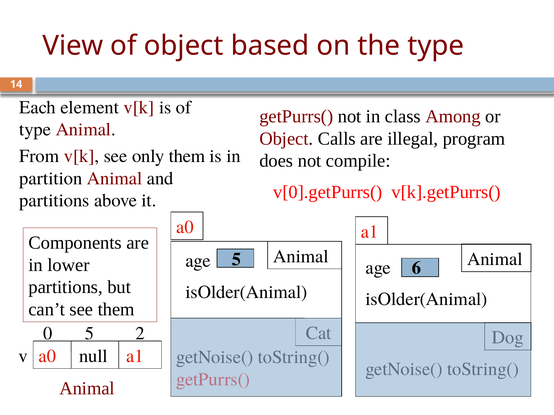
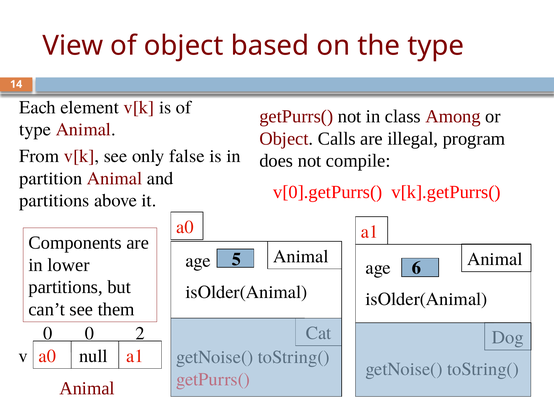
only them: them -> false
0 5: 5 -> 0
